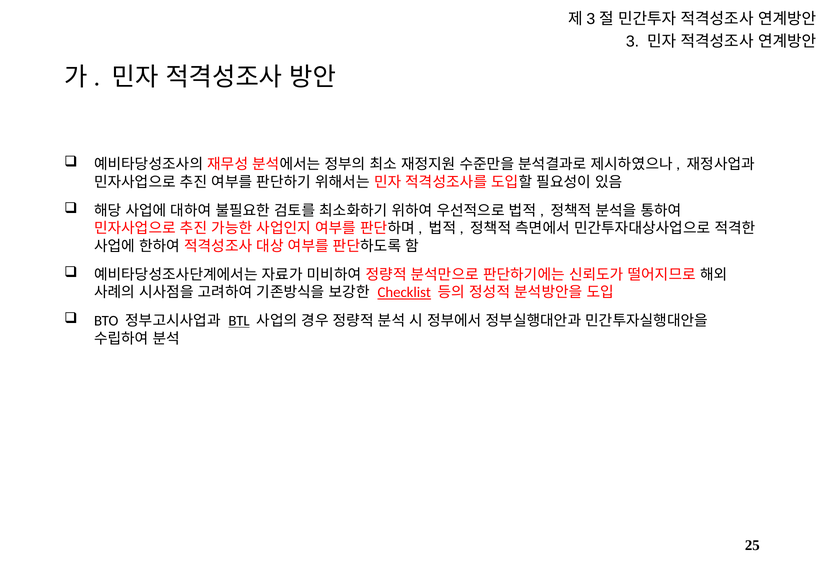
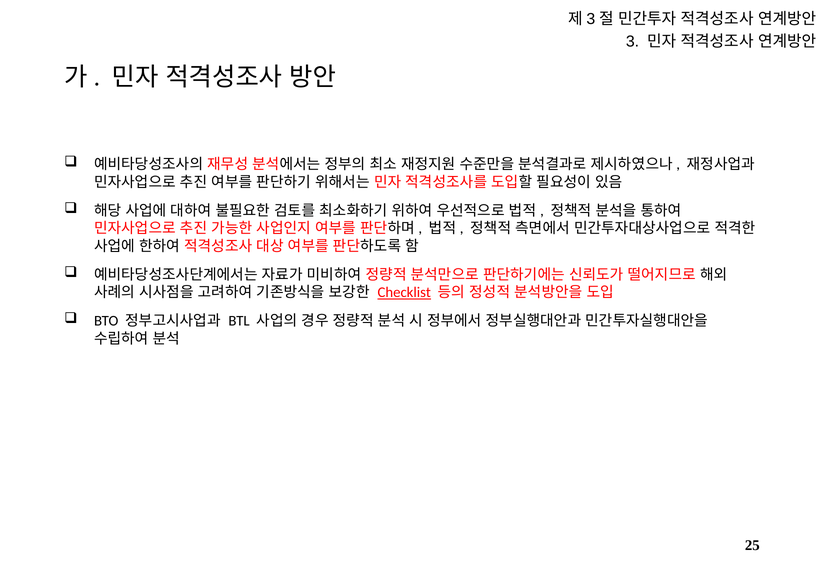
BTL underline: present -> none
